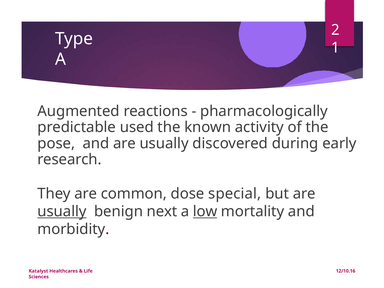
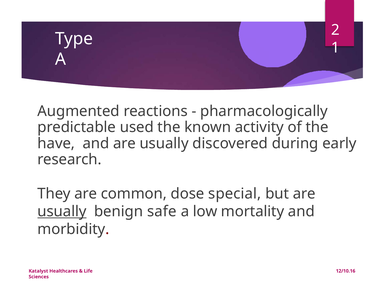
pose: pose -> have
next: next -> safe
low underline: present -> none
